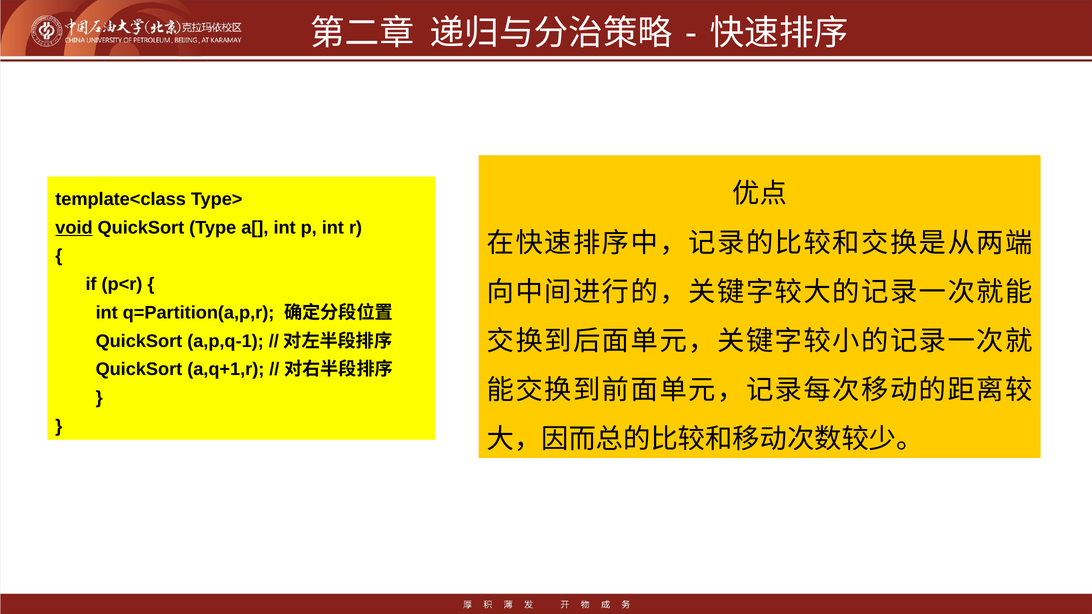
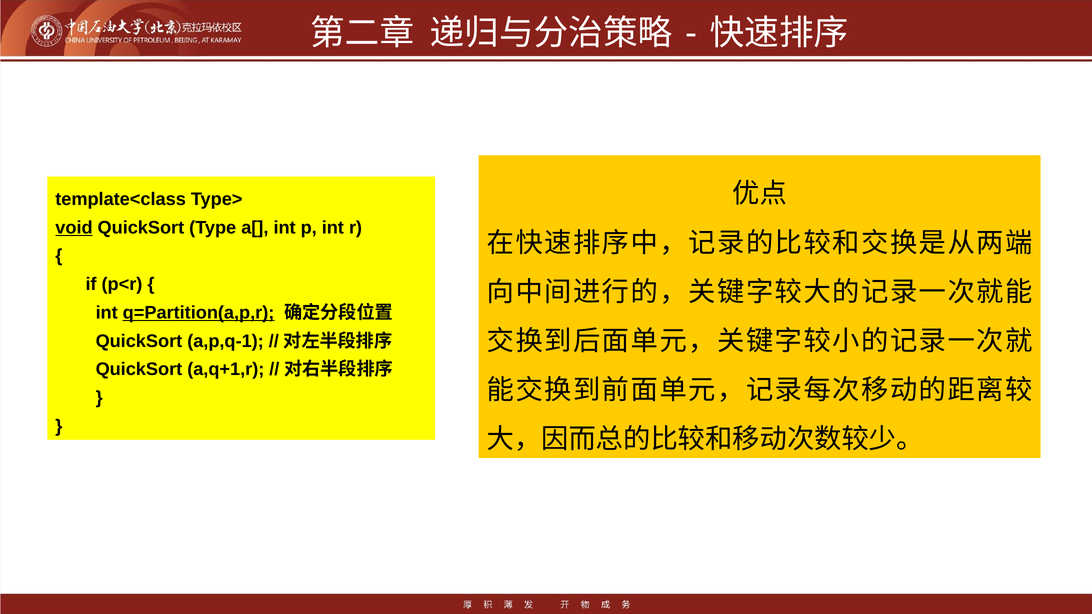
q=Partition(a,p,r underline: none -> present
